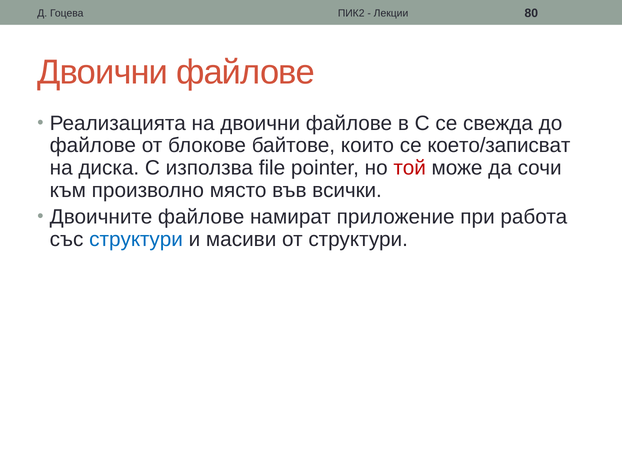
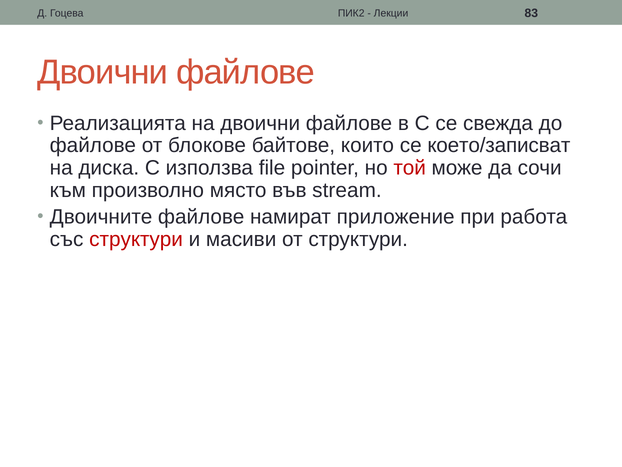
80: 80 -> 83
всички: всички -> stream
структури at (136, 239) colour: blue -> red
